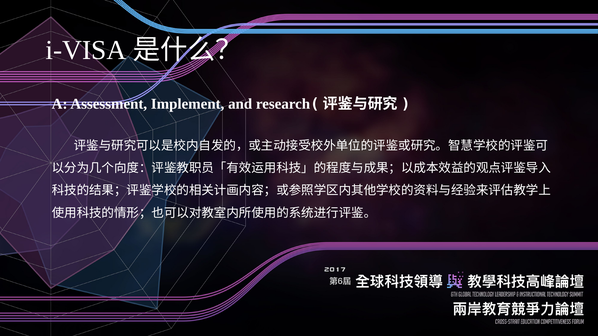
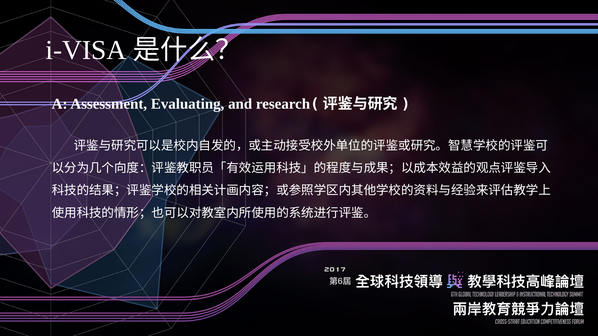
Implement: Implement -> Evaluating
